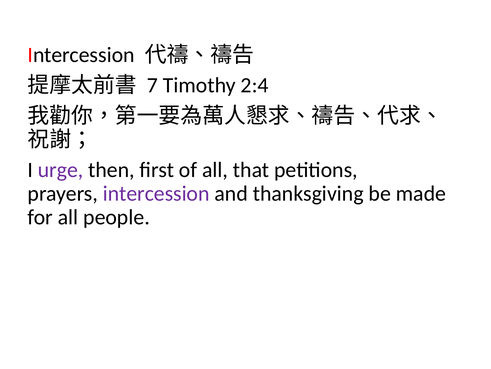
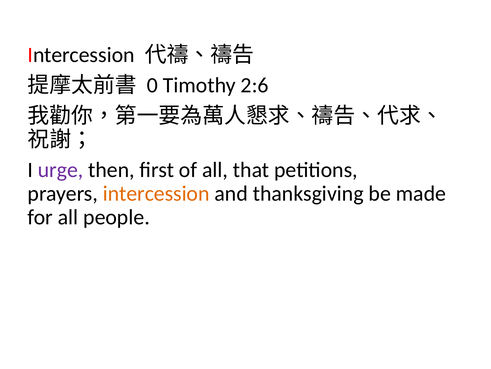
7: 7 -> 0
2:4: 2:4 -> 2:6
intercession at (156, 193) colour: purple -> orange
